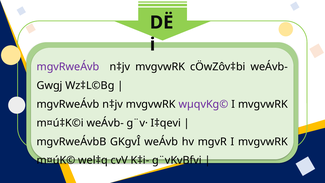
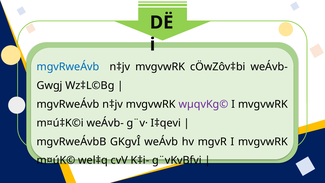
mgvRweÁvb at (68, 67) colour: purple -> blue
